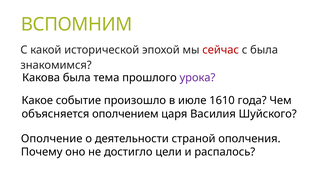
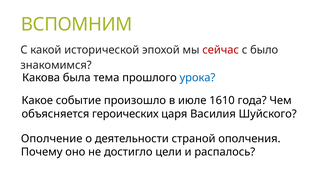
с была: была -> было
урока colour: purple -> blue
ополчением: ополчением -> героических
